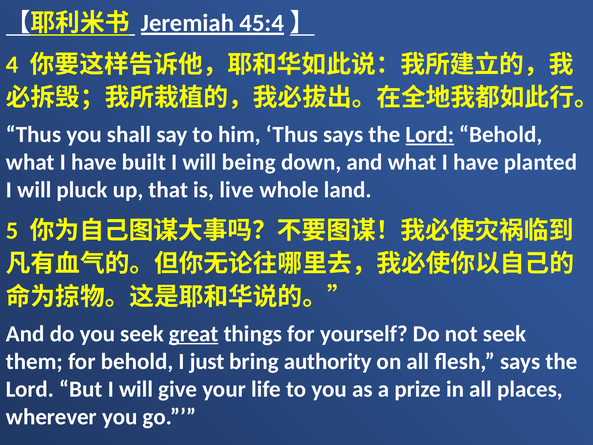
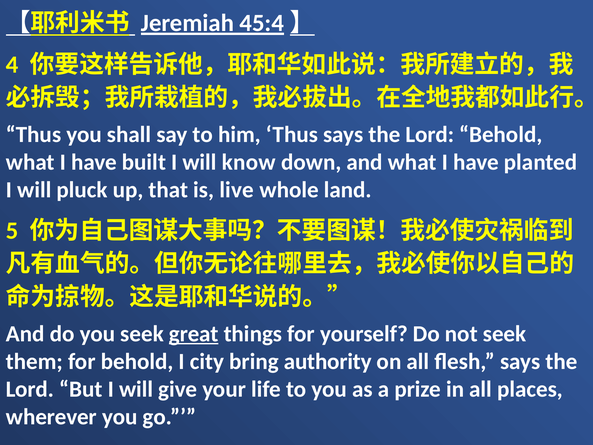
Lord at (430, 134) underline: present -> none
being: being -> know
just: just -> city
